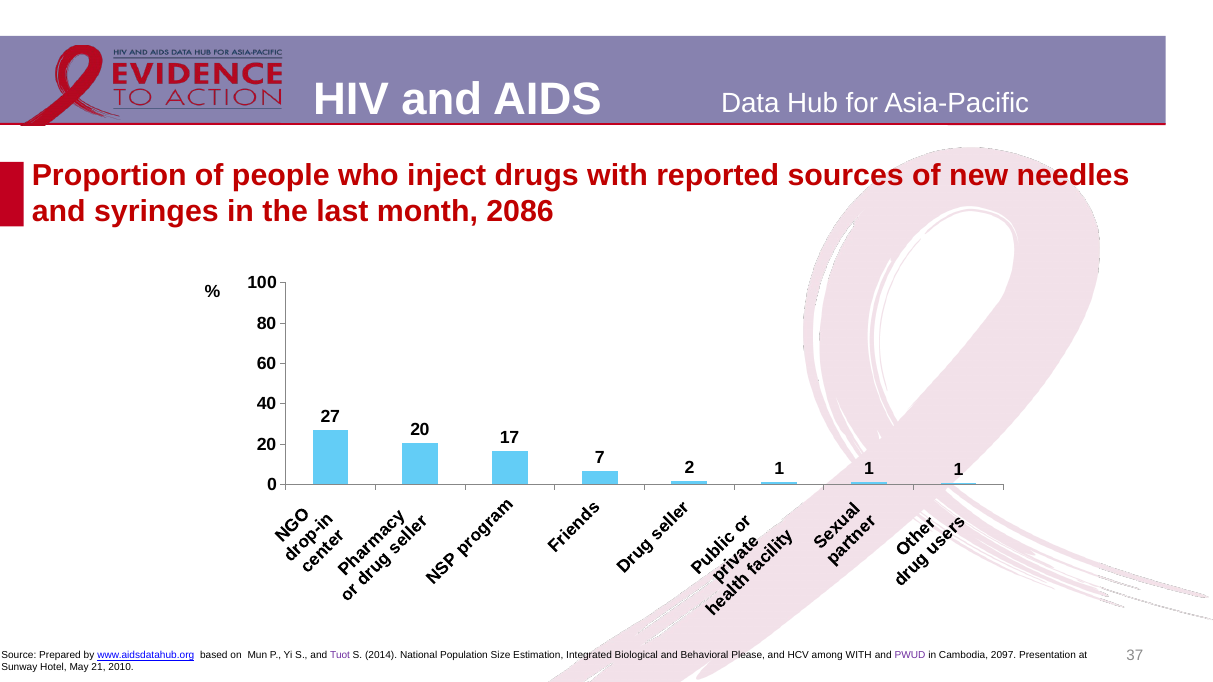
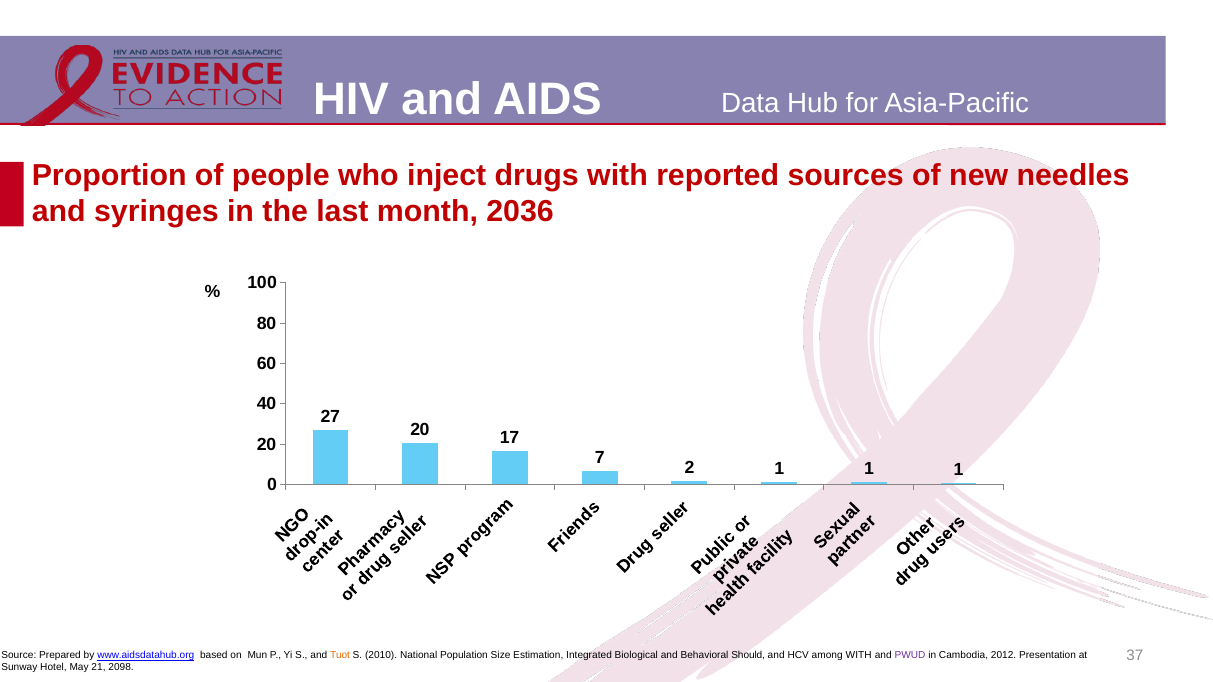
2086: 2086 -> 2036
Tuot colour: purple -> orange
2014: 2014 -> 2010
Please: Please -> Should
2097: 2097 -> 2012
2010: 2010 -> 2098
